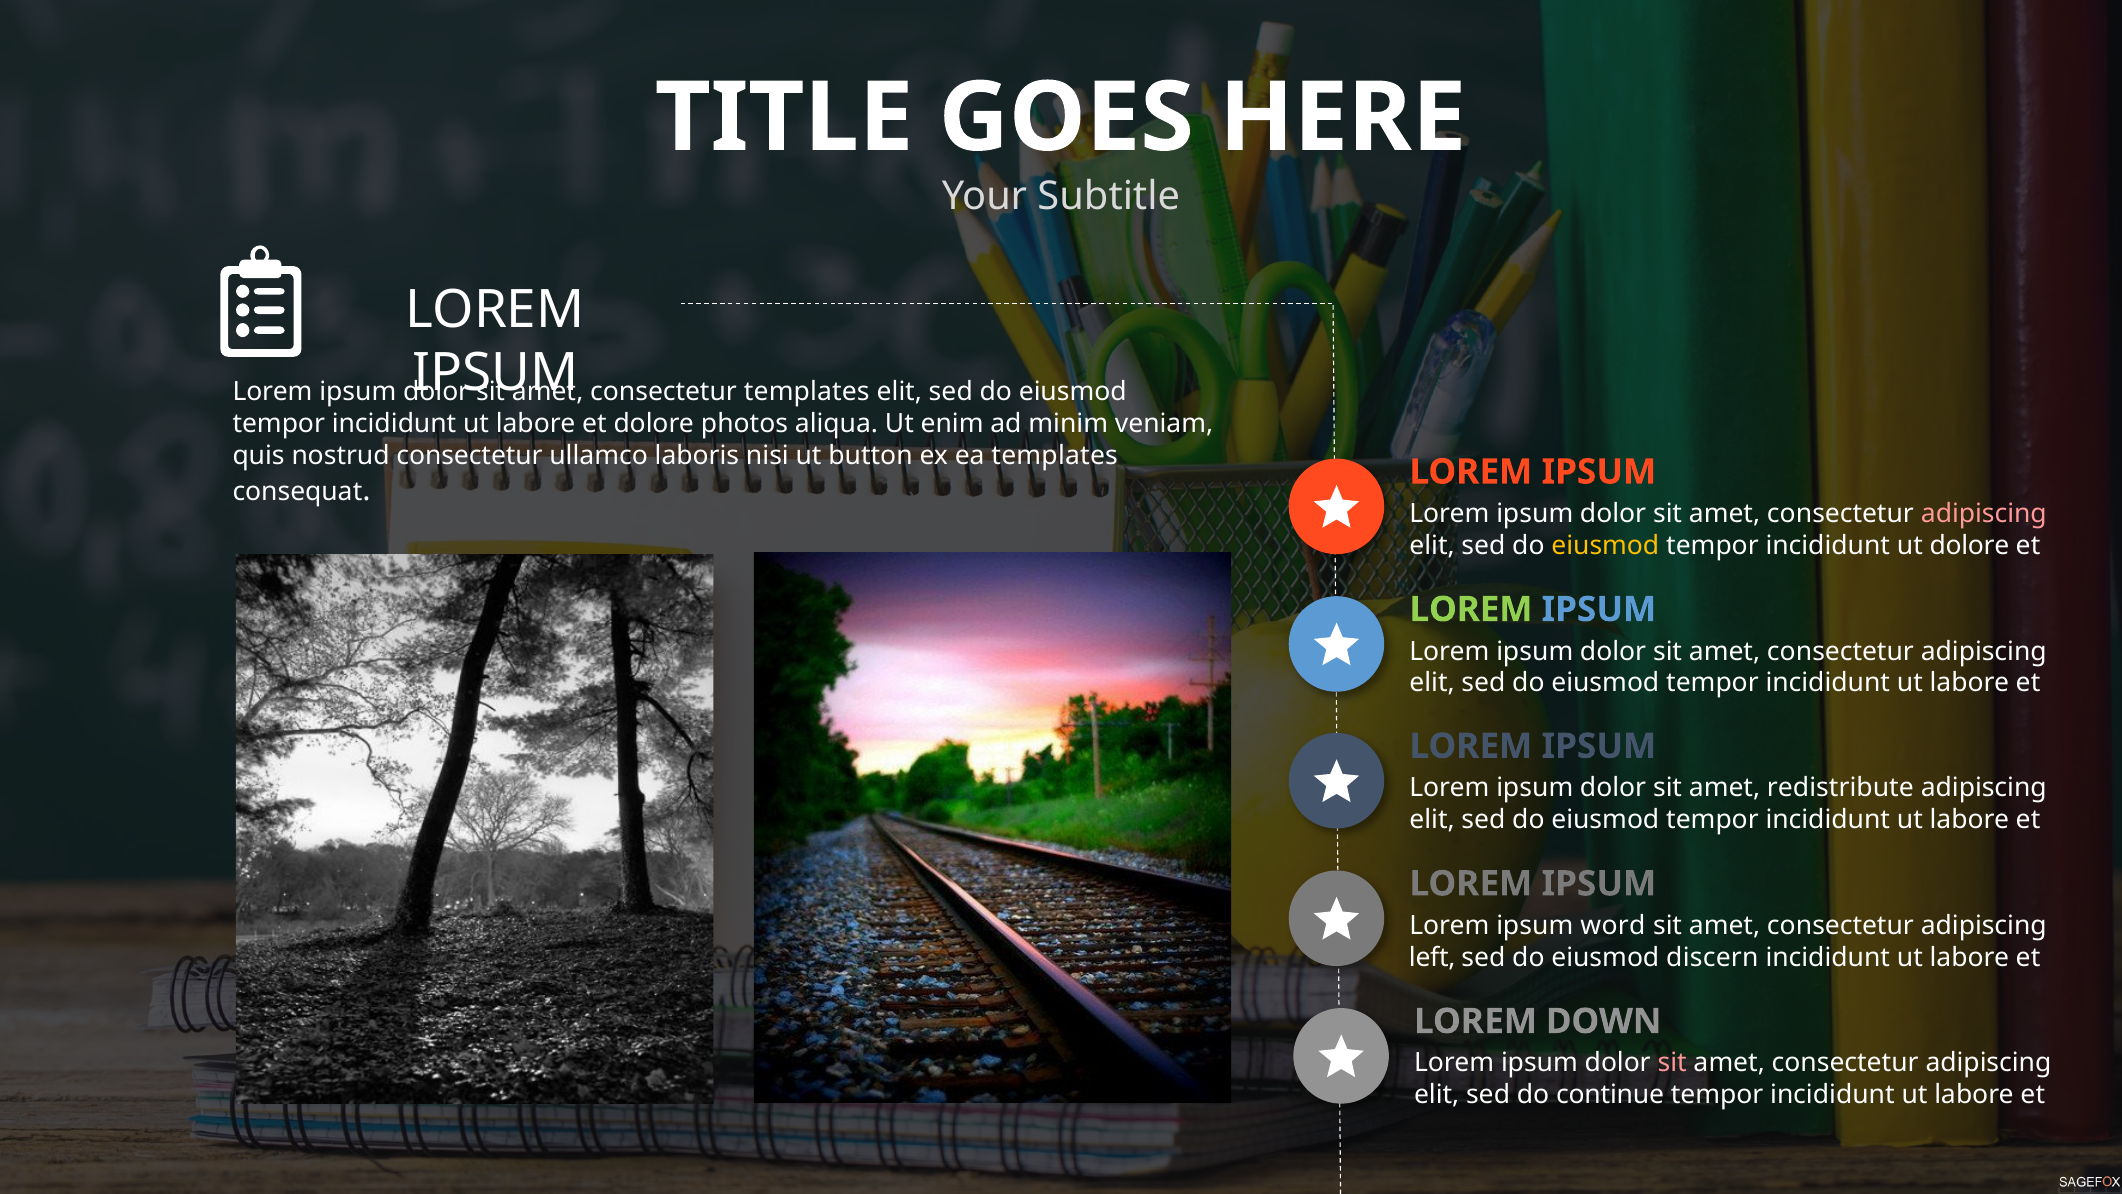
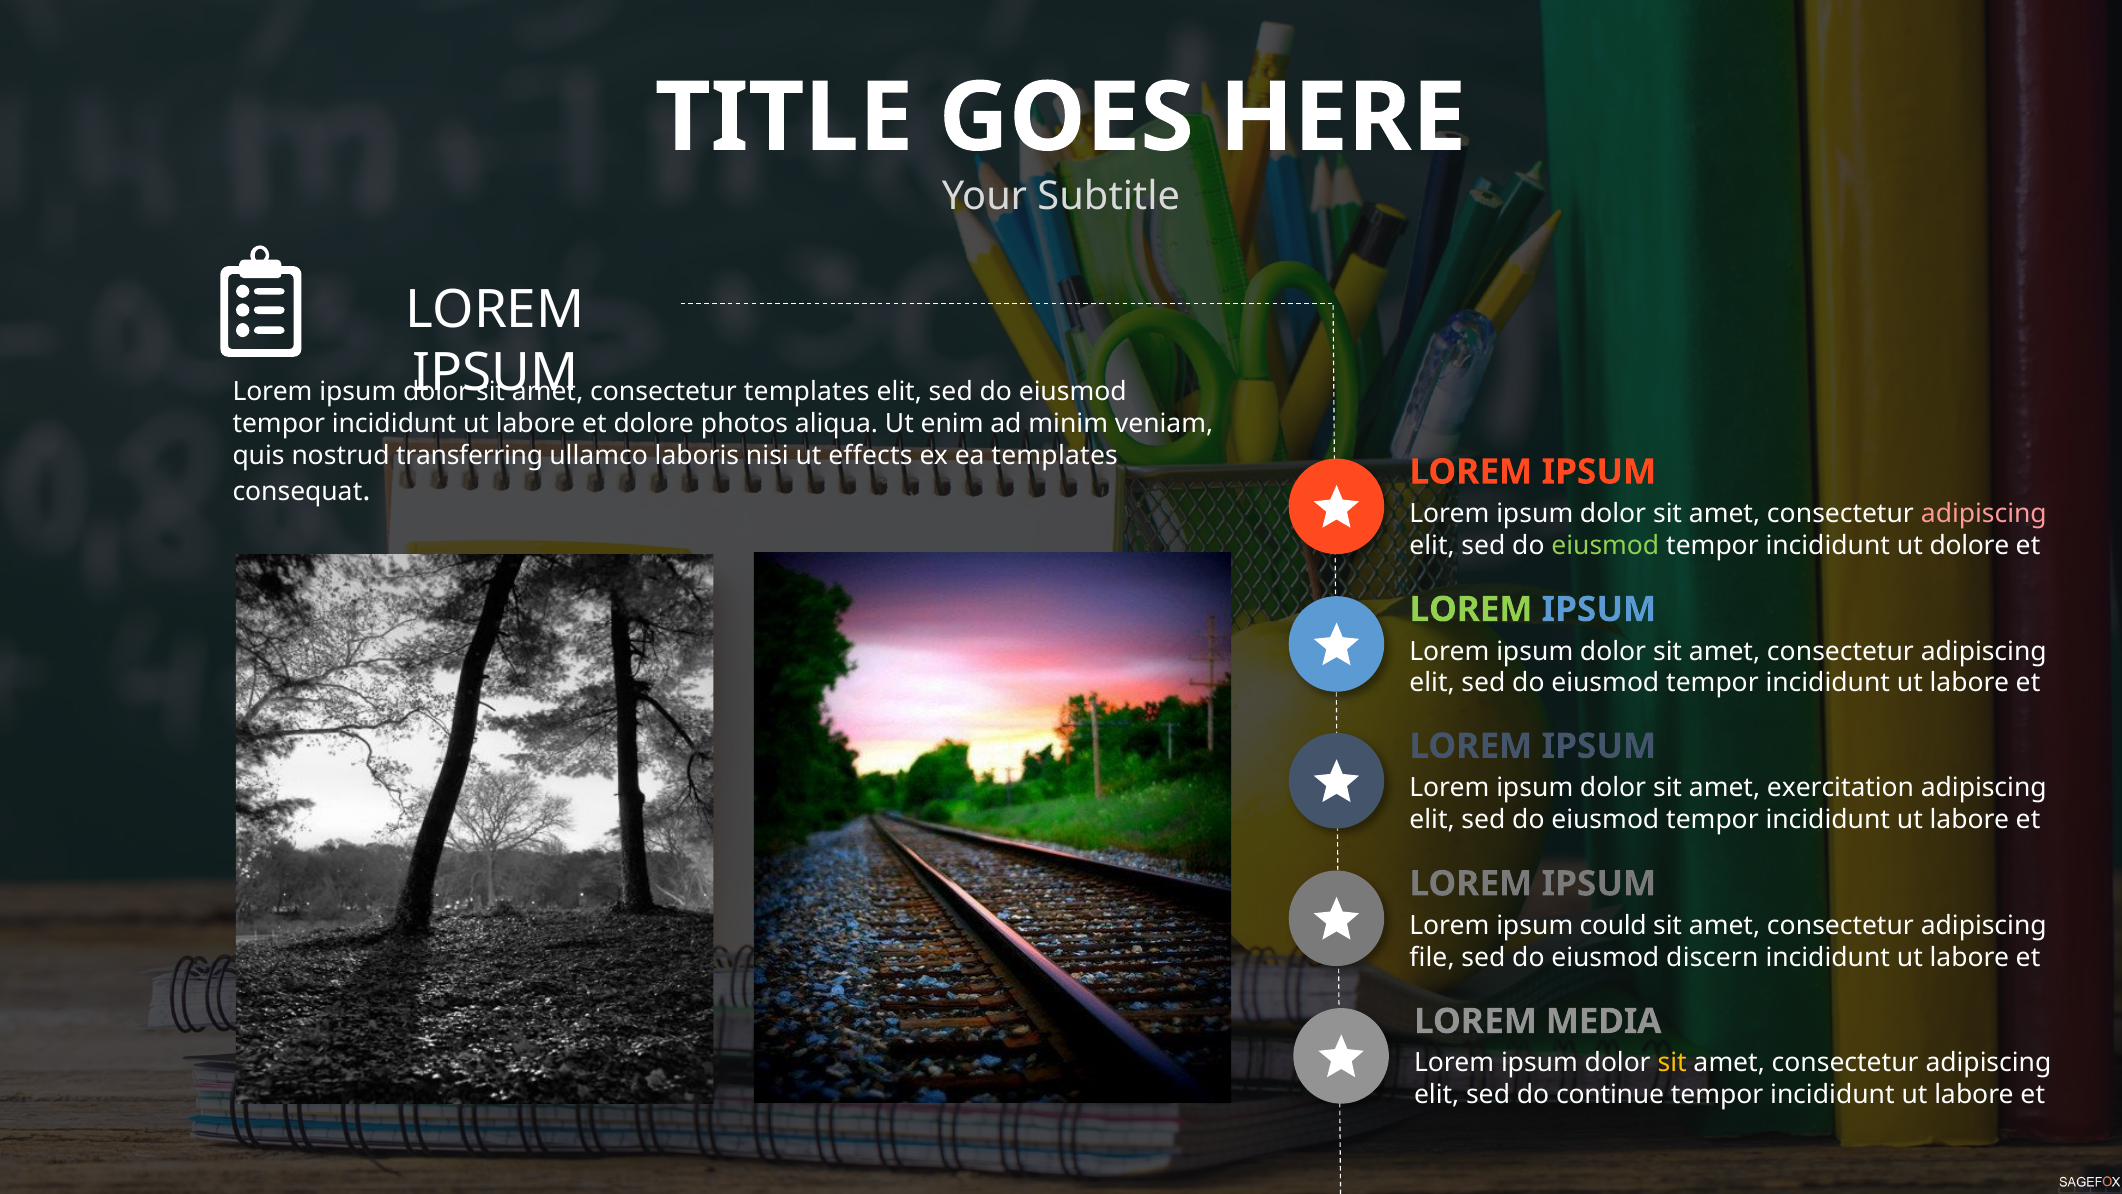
nostrud consectetur: consectetur -> transferring
button: button -> effects
eiusmod at (1605, 545) colour: yellow -> light green
redistribute: redistribute -> exercitation
word: word -> could
left: left -> file
DOWN: DOWN -> MEDIA
sit at (1672, 1063) colour: pink -> yellow
